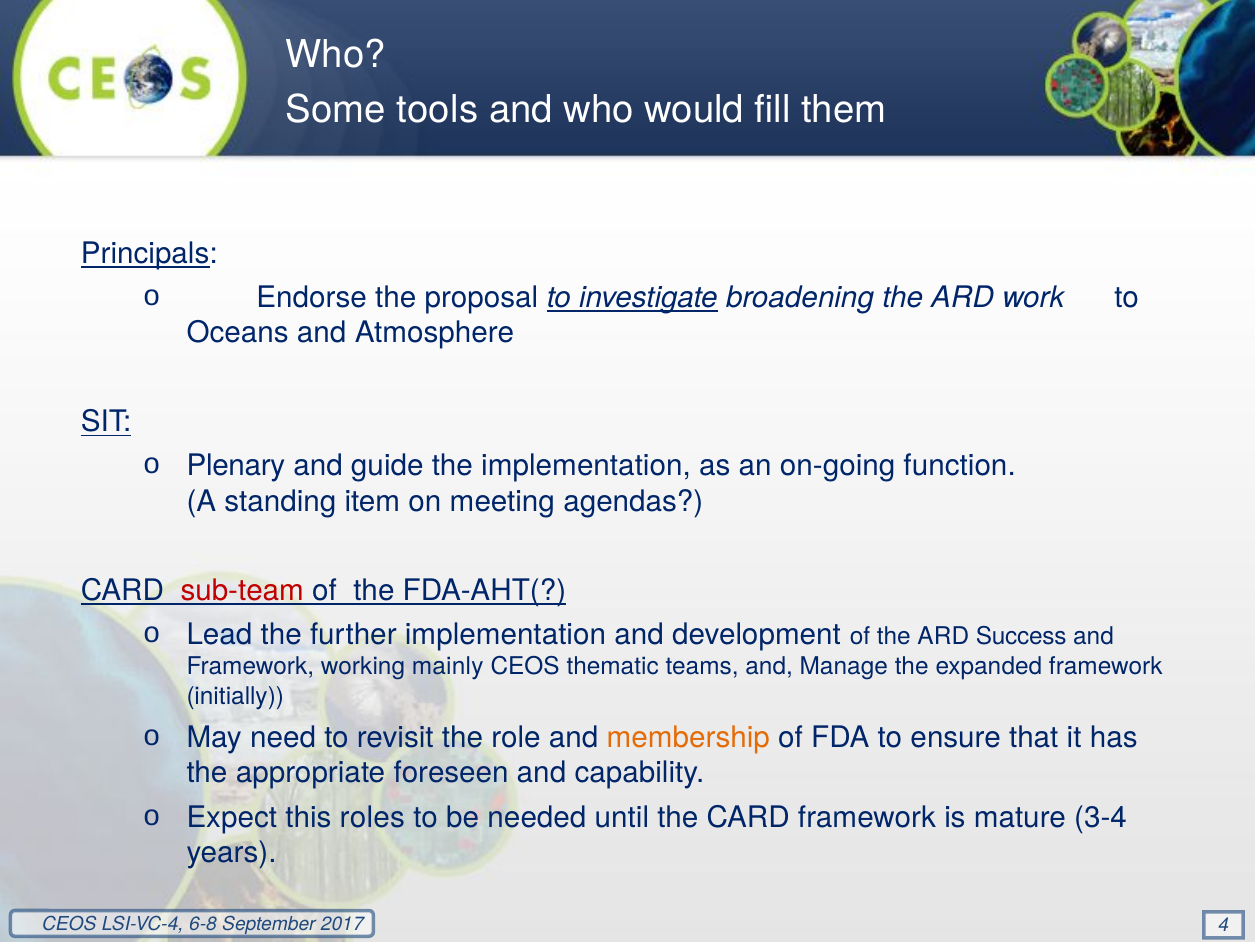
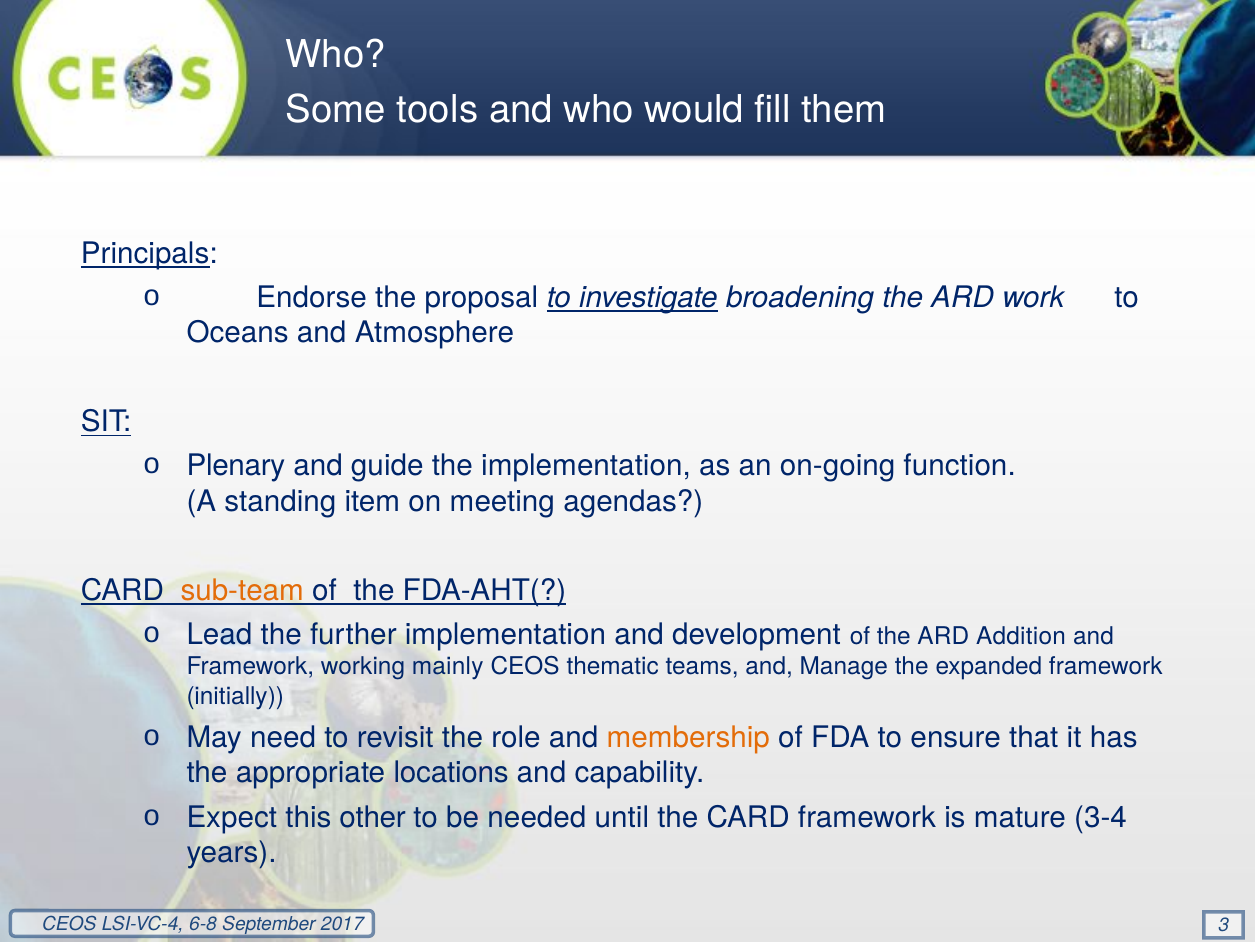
sub-team colour: red -> orange
Success: Success -> Addition
foreseen: foreseen -> locations
roles: roles -> other
4: 4 -> 3
